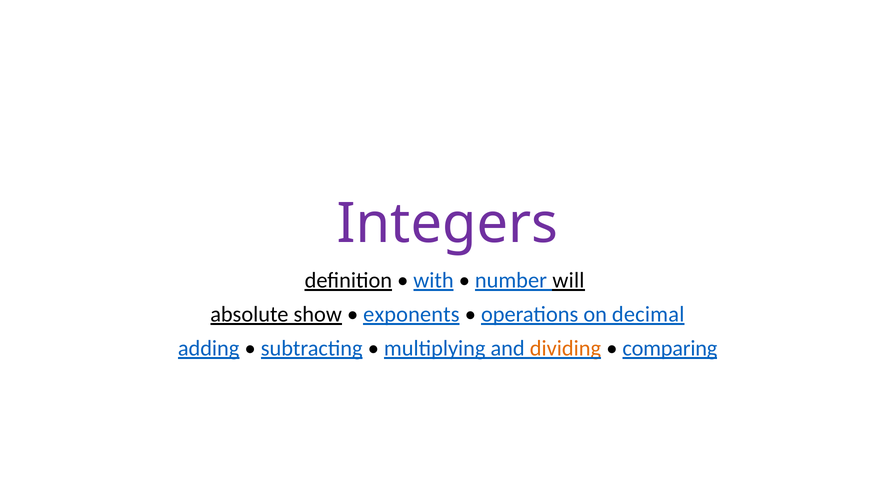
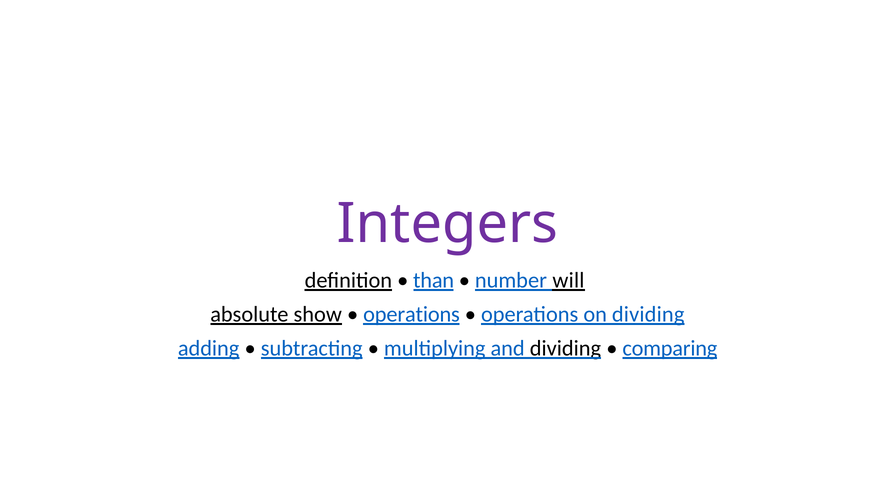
with: with -> than
exponents at (411, 314): exponents -> operations
on decimal: decimal -> dividing
dividing at (565, 348) colour: orange -> black
